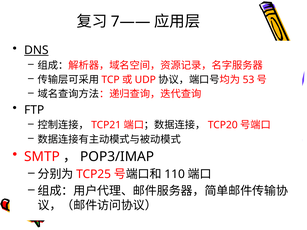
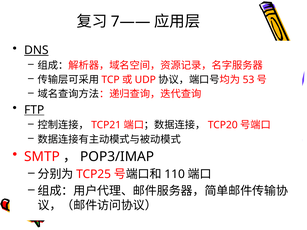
FTP underline: none -> present
